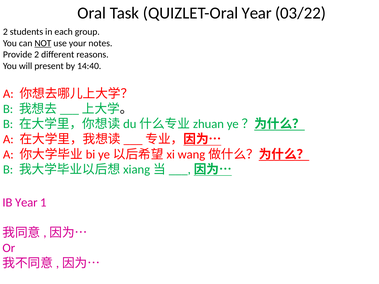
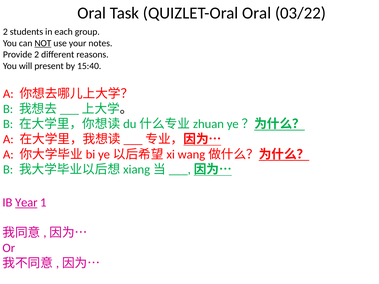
QUIZLET-Oral Year: Year -> Oral
14:40: 14:40 -> 15:40
Year at (26, 203) underline: none -> present
